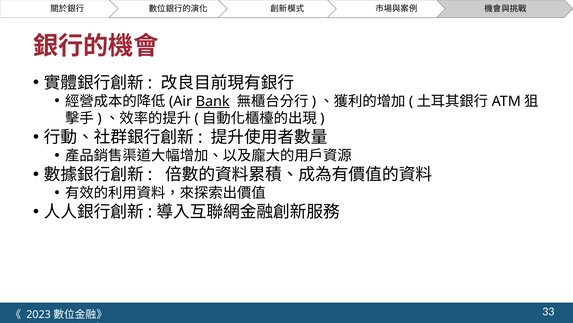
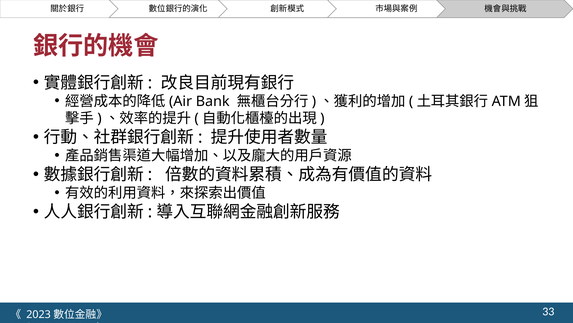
Bank underline: present -> none
